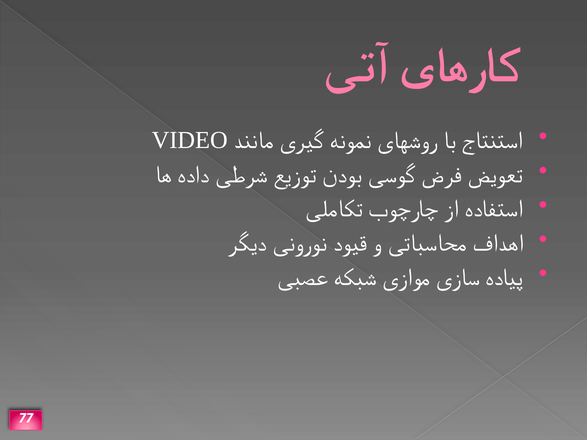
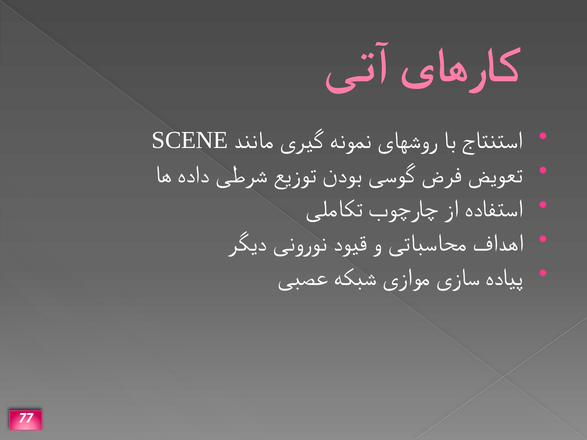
VIDEO: VIDEO -> SCENE
